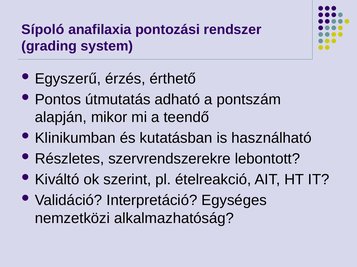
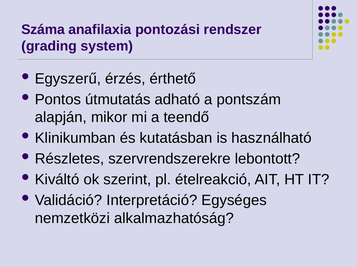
Sípoló: Sípoló -> Száma
